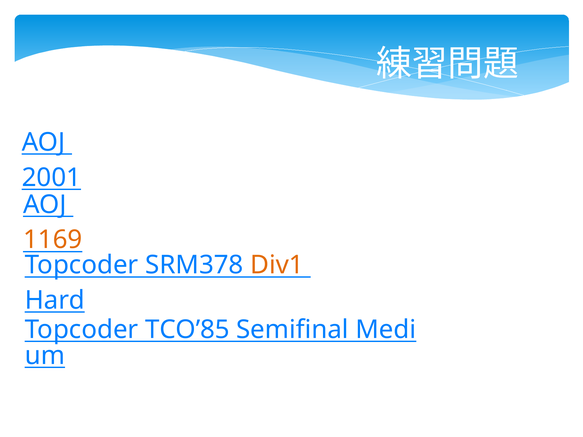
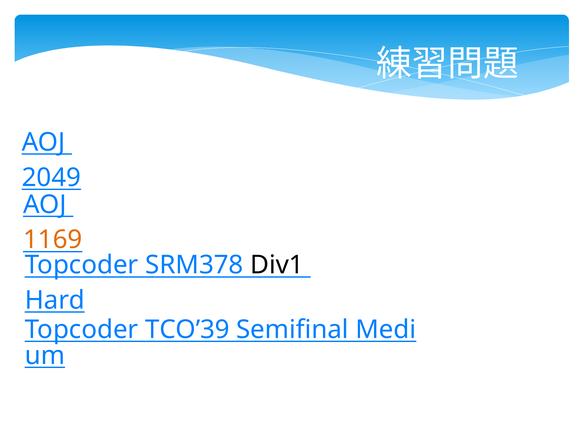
2001: 2001 -> 2049
Div1 colour: orange -> black
TCO’85: TCO’85 -> TCO’39
